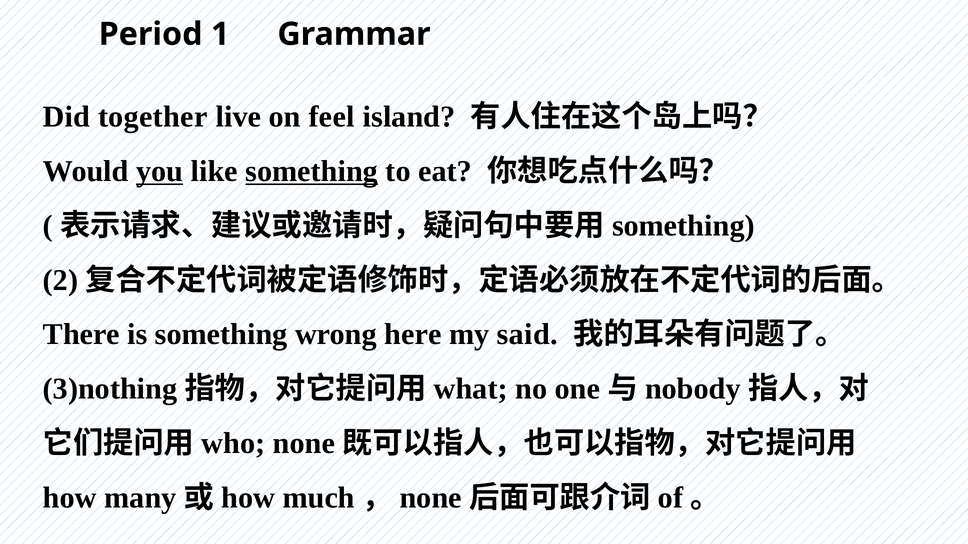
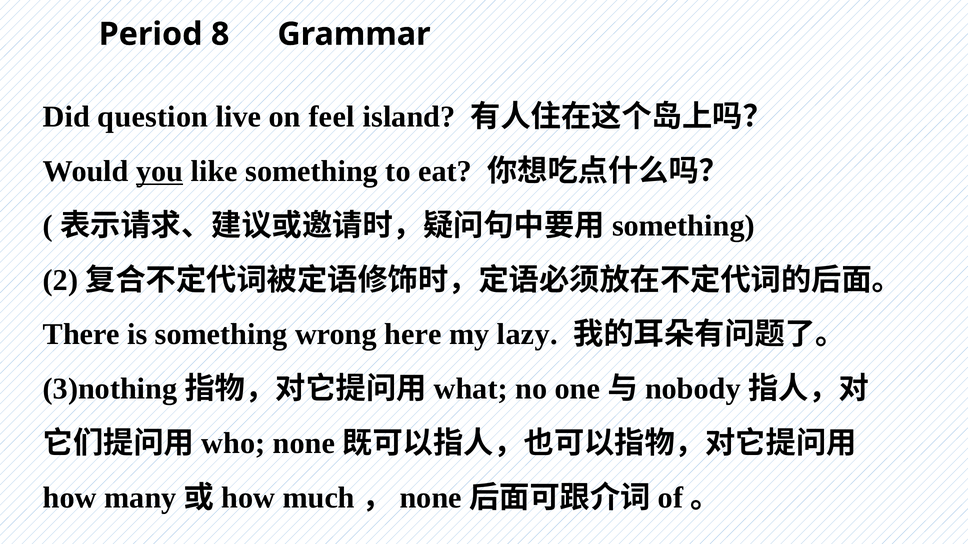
1: 1 -> 8
together: together -> question
something at (312, 171) underline: present -> none
said: said -> lazy
